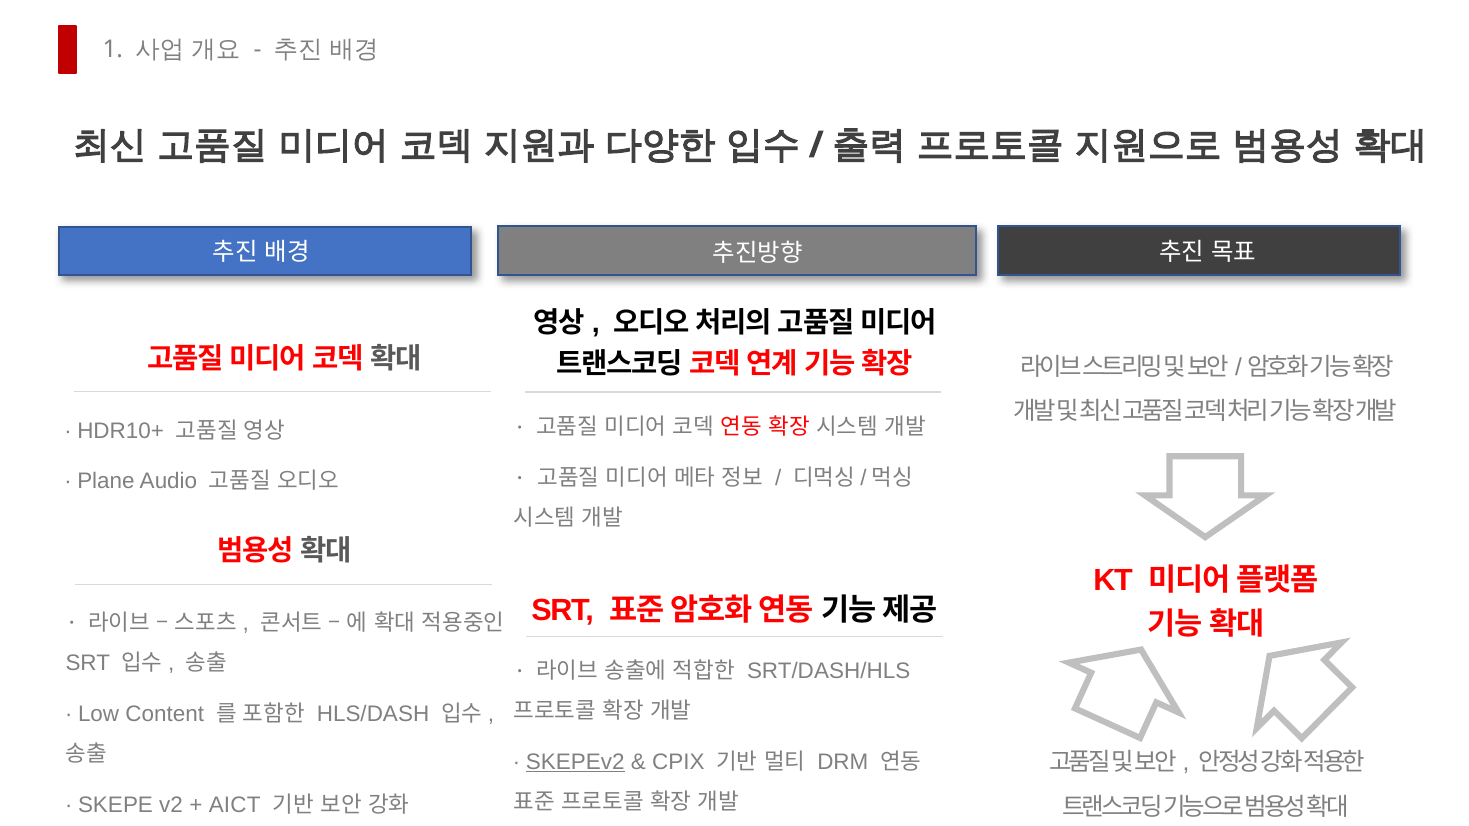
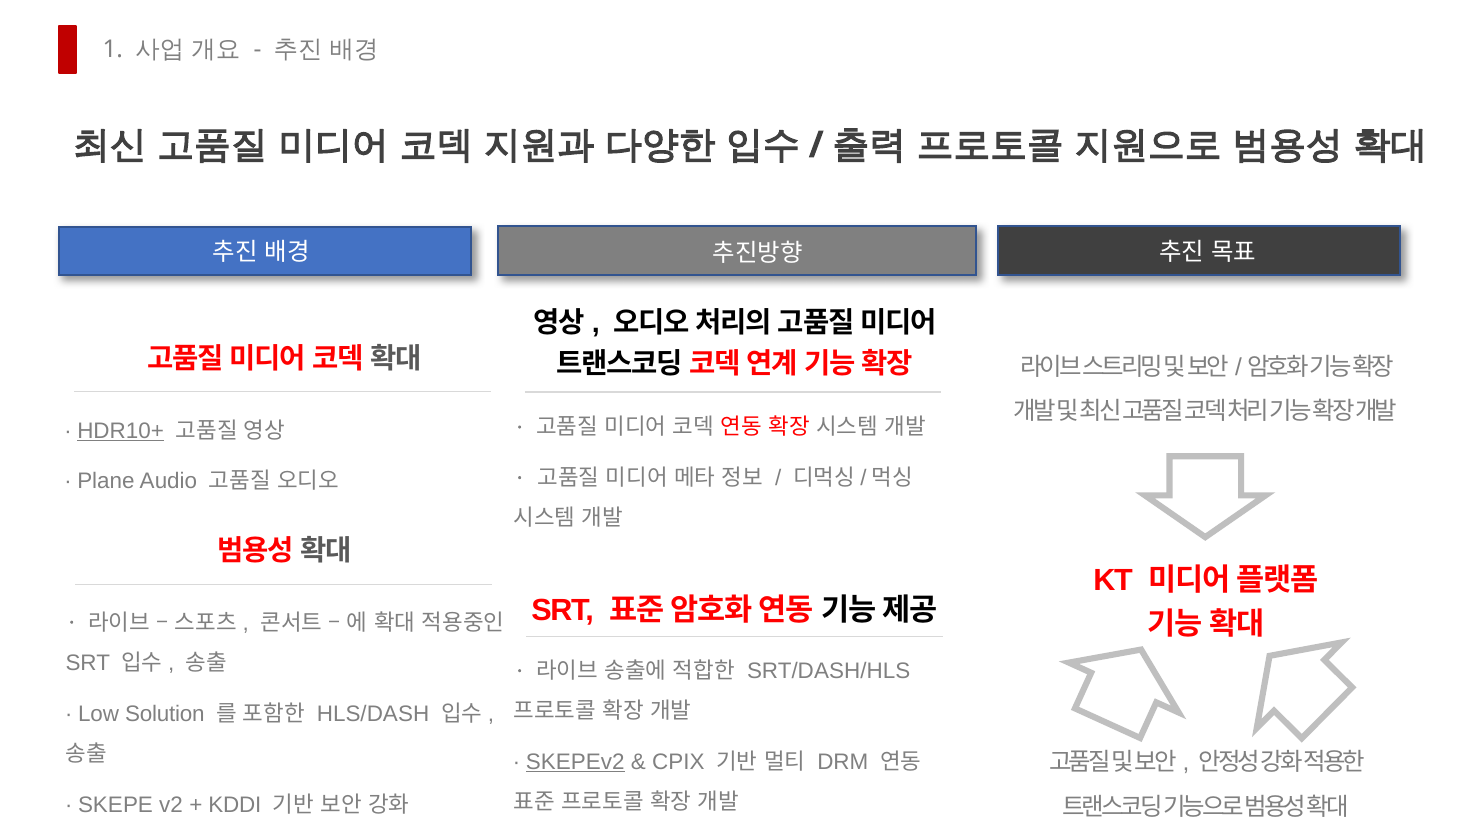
HDR10+ underline: none -> present
Content: Content -> Solution
AICT: AICT -> KDDI
